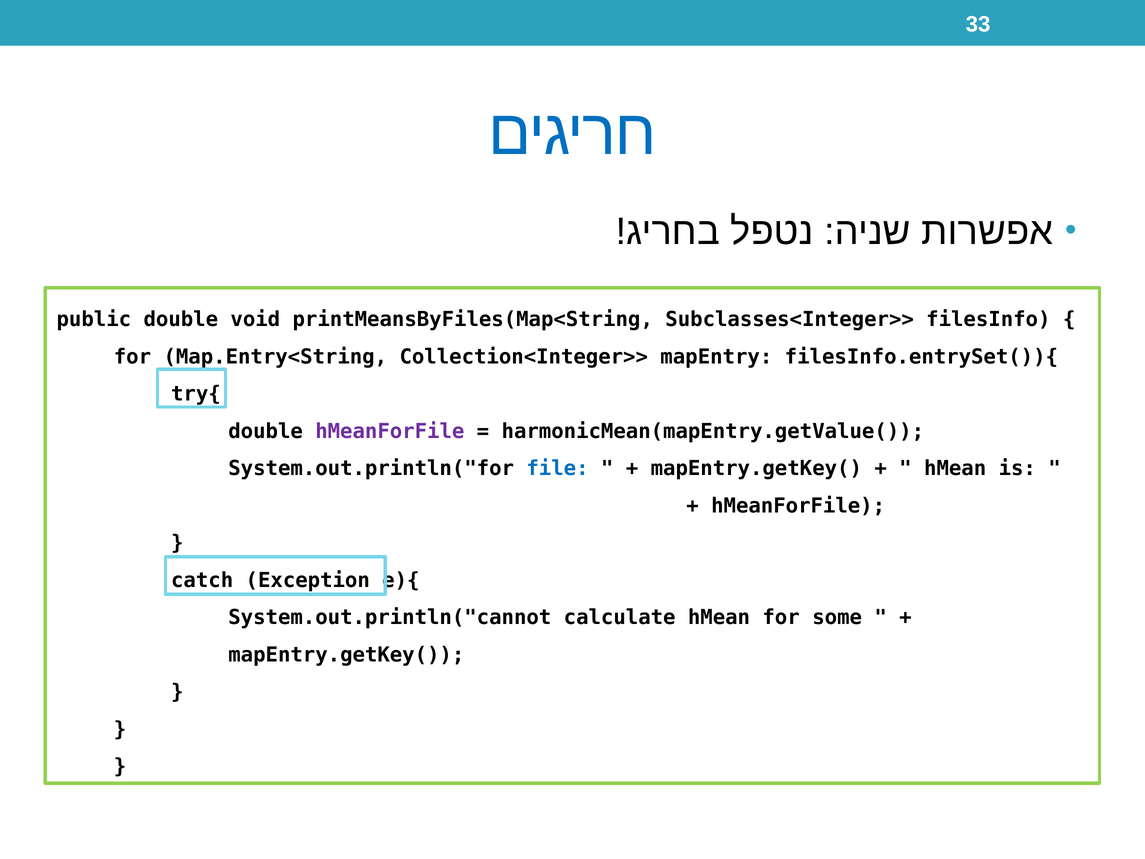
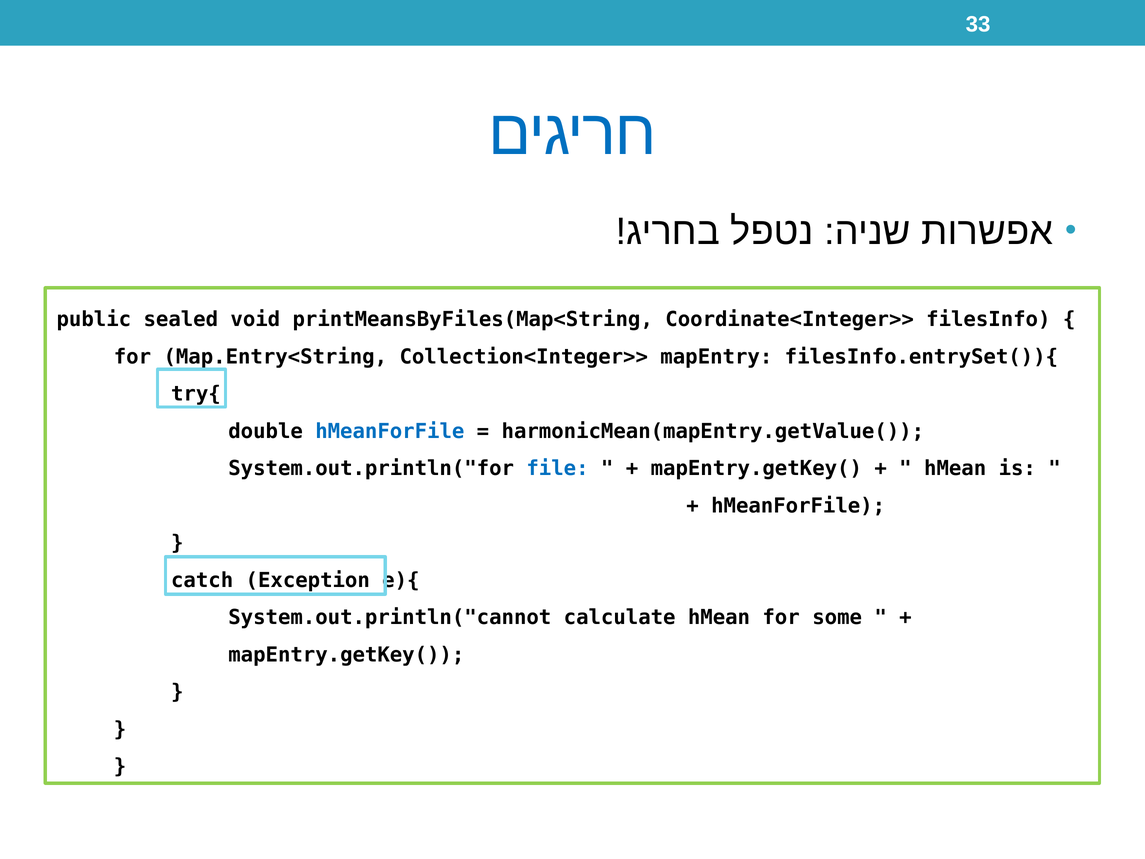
public double: double -> sealed
Subclasses<Integer>>: Subclasses<Integer>> -> Coordinate<Integer>>
hMeanForFile at (390, 431) colour: purple -> blue
